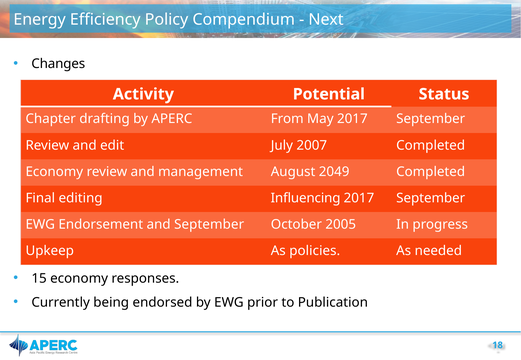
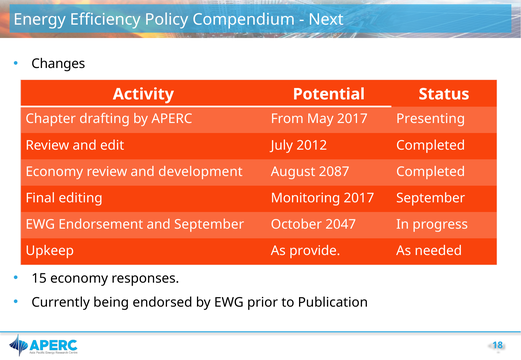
May 2017 September: September -> Presenting
2007: 2007 -> 2012
management: management -> development
2049: 2049 -> 2087
Influencing: Influencing -> Monitoring
2005: 2005 -> 2047
policies: policies -> provide
